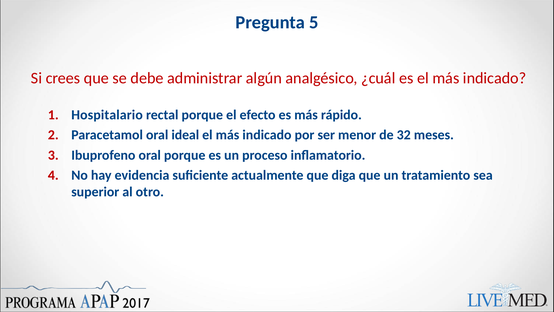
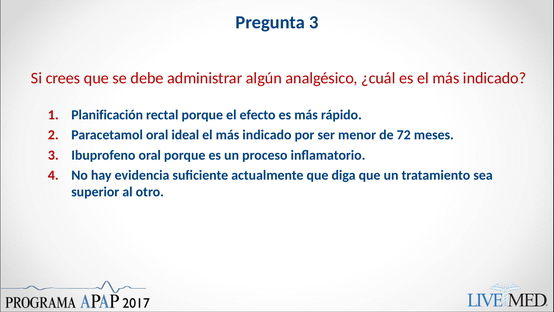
Pregunta 5: 5 -> 3
Hospitalario: Hospitalario -> Planificación
32: 32 -> 72
